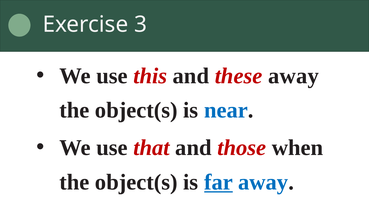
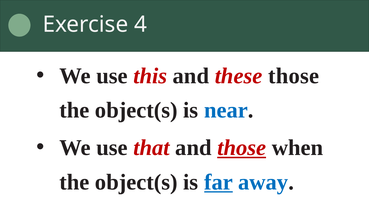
3: 3 -> 4
these away: away -> those
those at (242, 147) underline: none -> present
